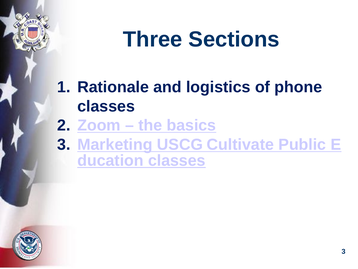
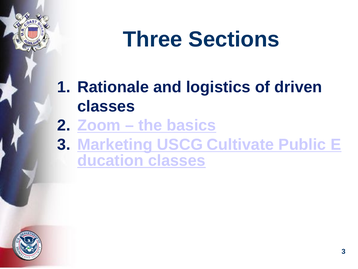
phone: phone -> driven
